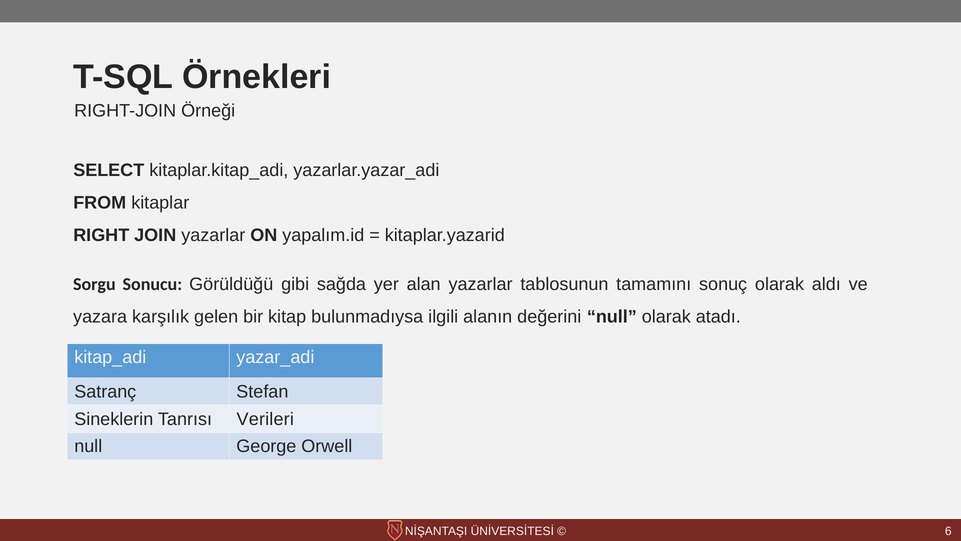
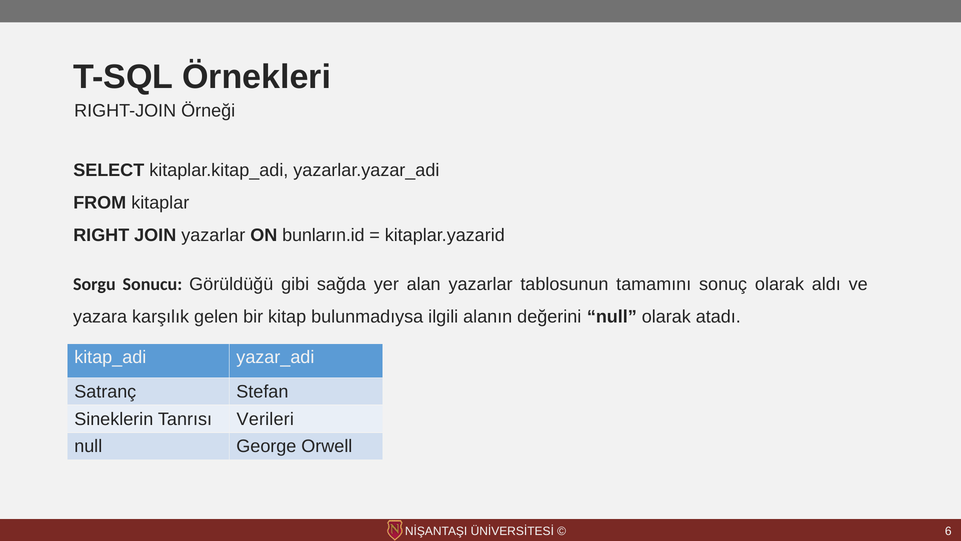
yapalım.id: yapalım.id -> bunların.id
